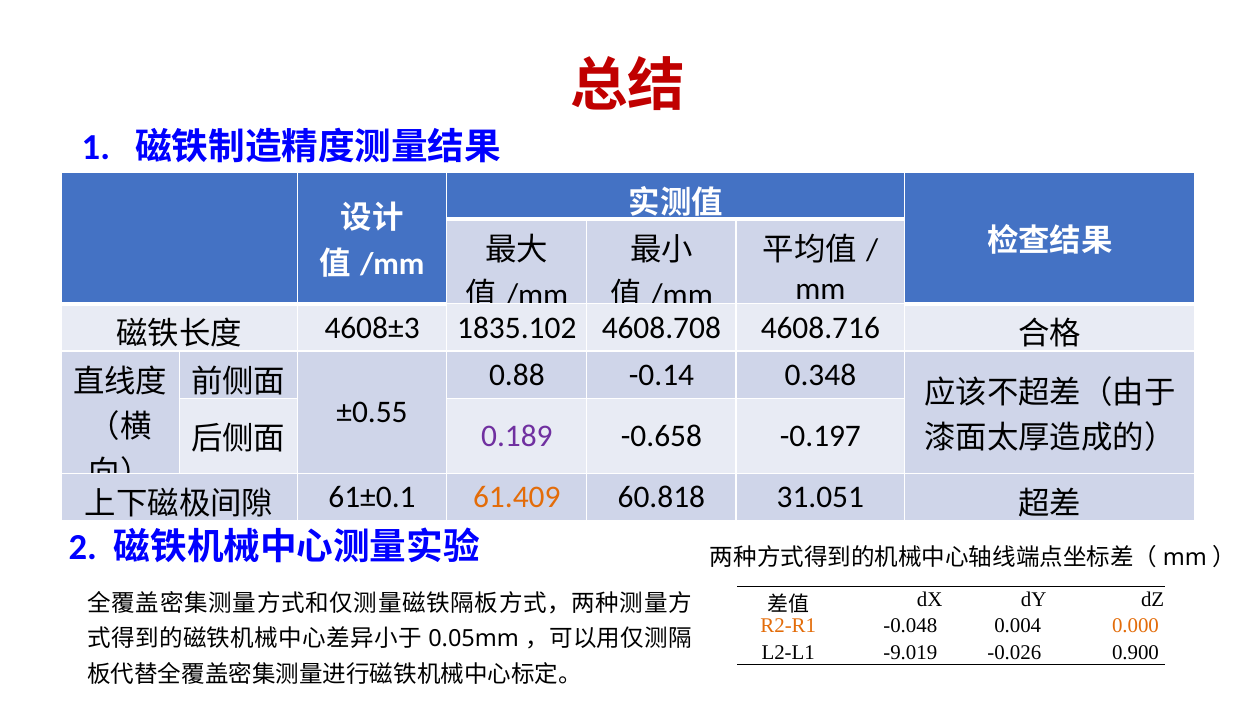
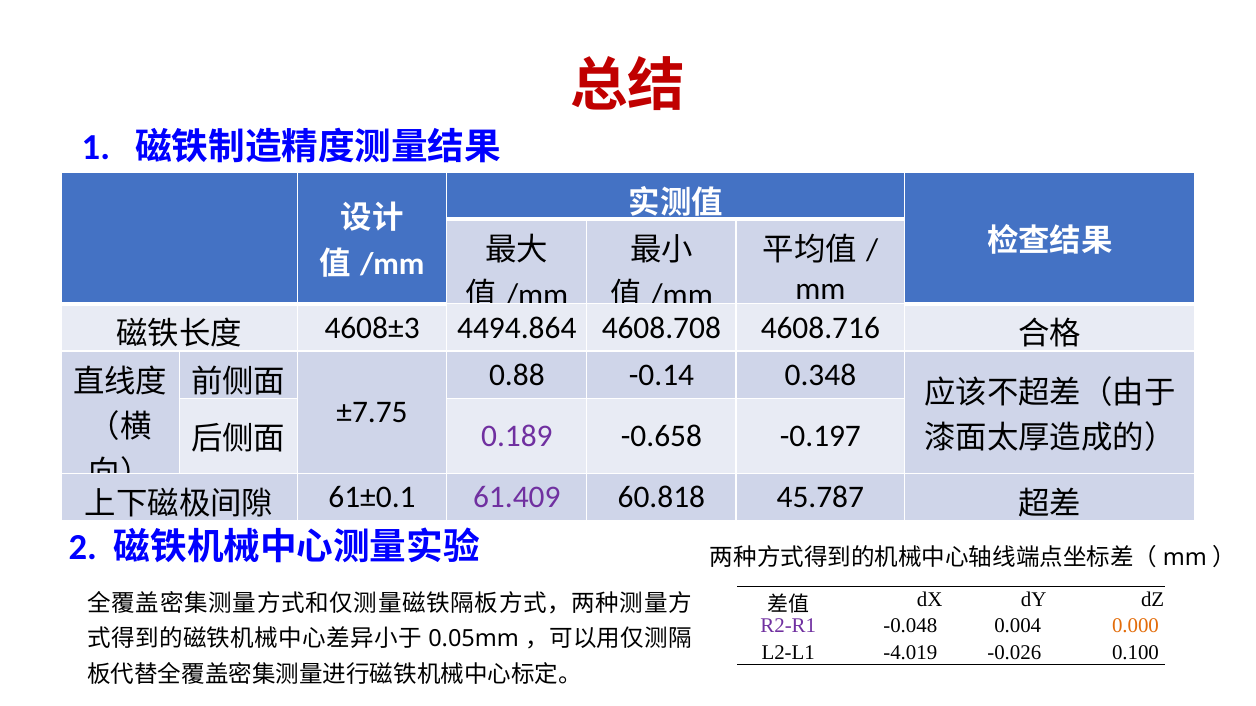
1835.102: 1835.102 -> 4494.864
±0.55: ±0.55 -> ±7.75
61.409 colour: orange -> purple
31.051: 31.051 -> 45.787
R2-R1 colour: orange -> purple
-9.019: -9.019 -> -4.019
0.900: 0.900 -> 0.100
